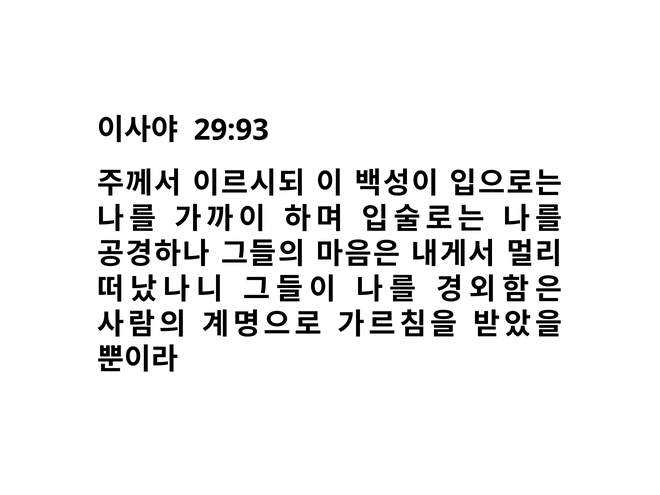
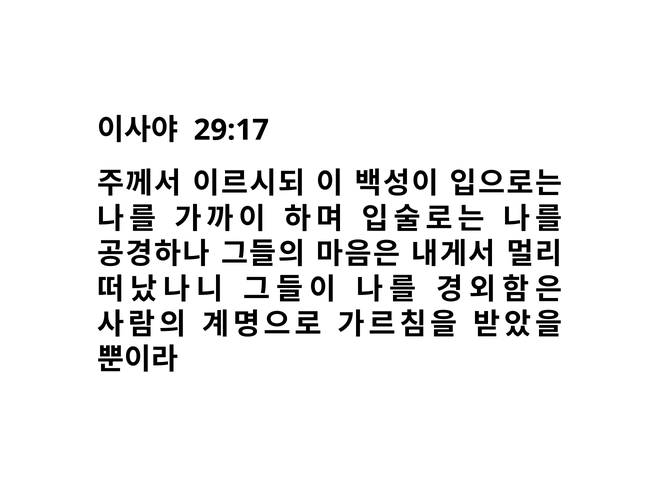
29:93: 29:93 -> 29:17
